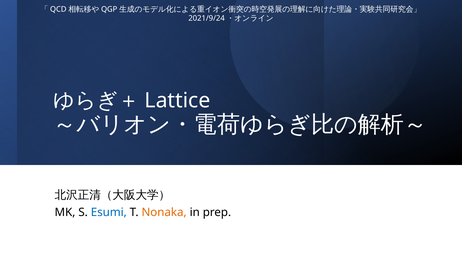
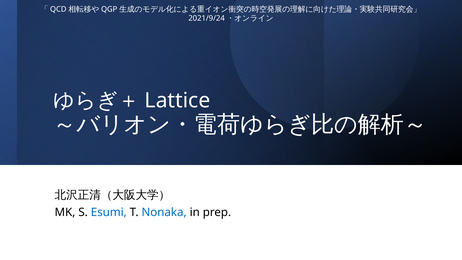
Nonaka colour: orange -> blue
